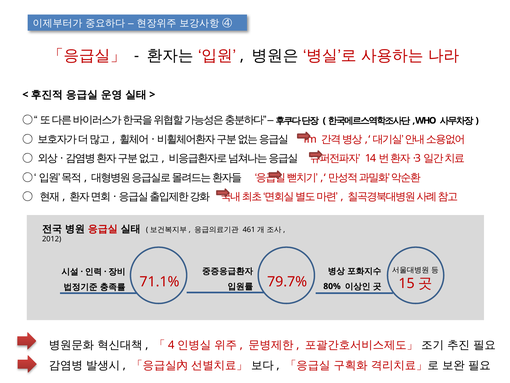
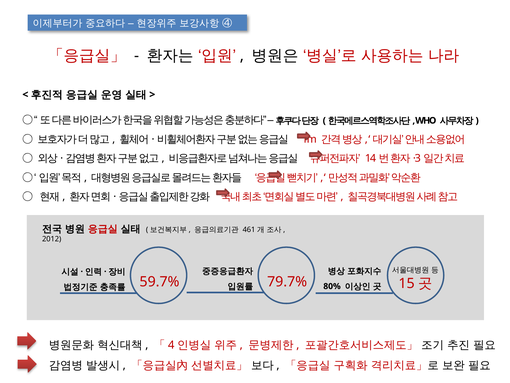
71.1%: 71.1% -> 59.7%
